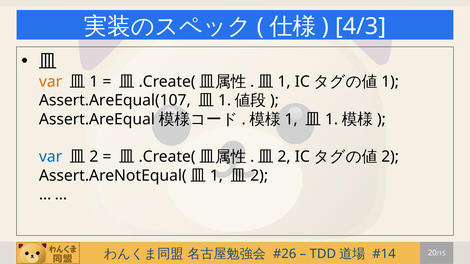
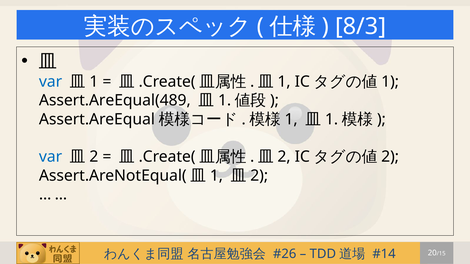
4/3: 4/3 -> 8/3
var at (51, 82) colour: orange -> blue
Assert.AreEqual(107: Assert.AreEqual(107 -> Assert.AreEqual(489
